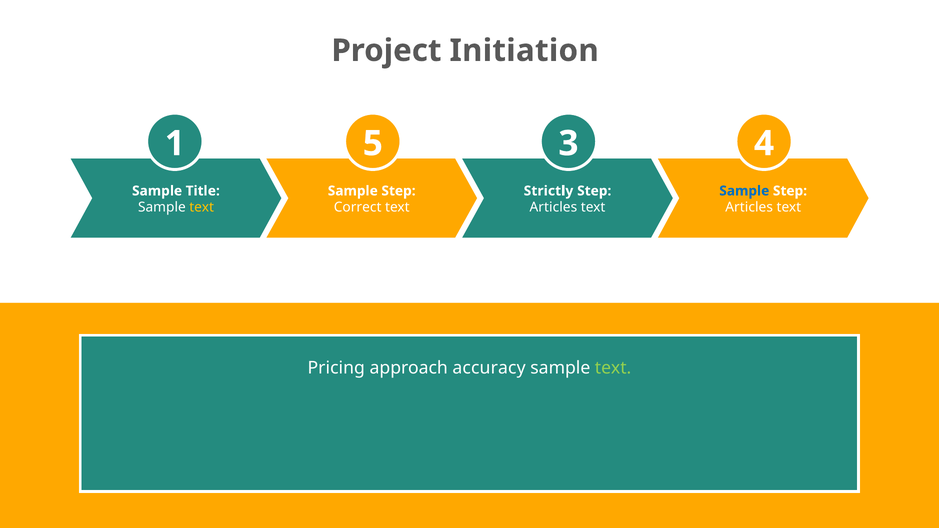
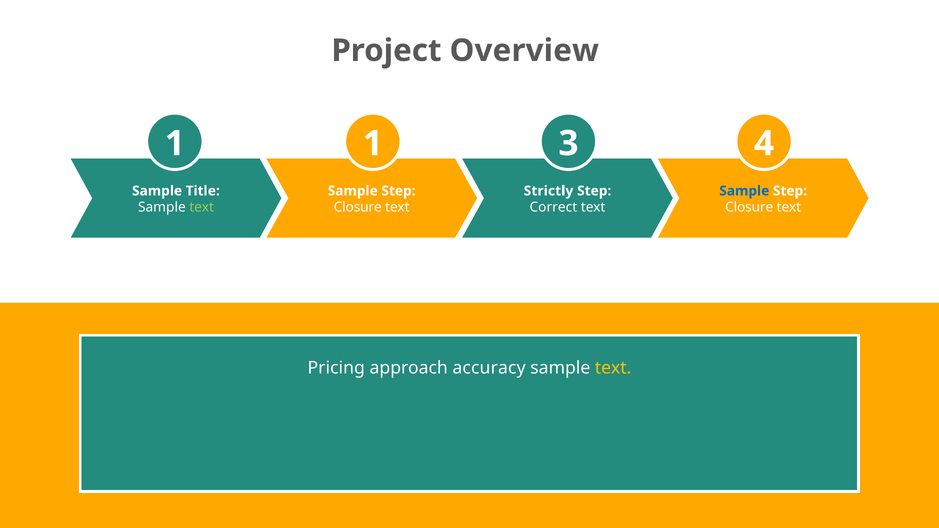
Initiation: Initiation -> Overview
1 5: 5 -> 1
text at (202, 207) colour: yellow -> light green
Correct at (358, 207): Correct -> Closure
Articles at (553, 207): Articles -> Correct
Articles at (749, 207): Articles -> Closure
text at (613, 368) colour: light green -> yellow
